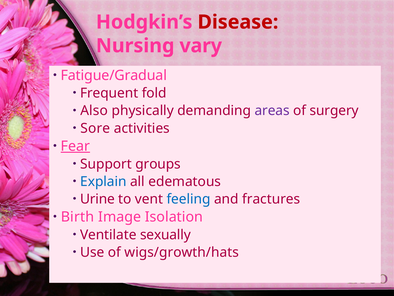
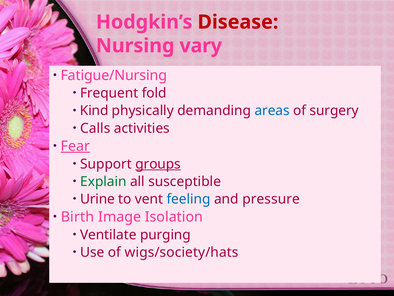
Fatigue/Gradual: Fatigue/Gradual -> Fatigue/Nursing
Also: Also -> Kind
areas colour: purple -> blue
Sore: Sore -> Calls
groups underline: none -> present
Explain colour: blue -> green
edematous: edematous -> susceptible
fractures: fractures -> pressure
sexually: sexually -> purging
wigs/growth/hats: wigs/growth/hats -> wigs/society/hats
